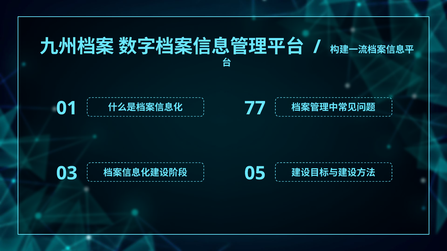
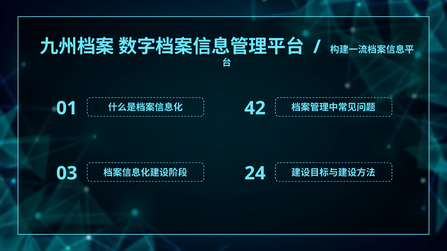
77: 77 -> 42
05: 05 -> 24
